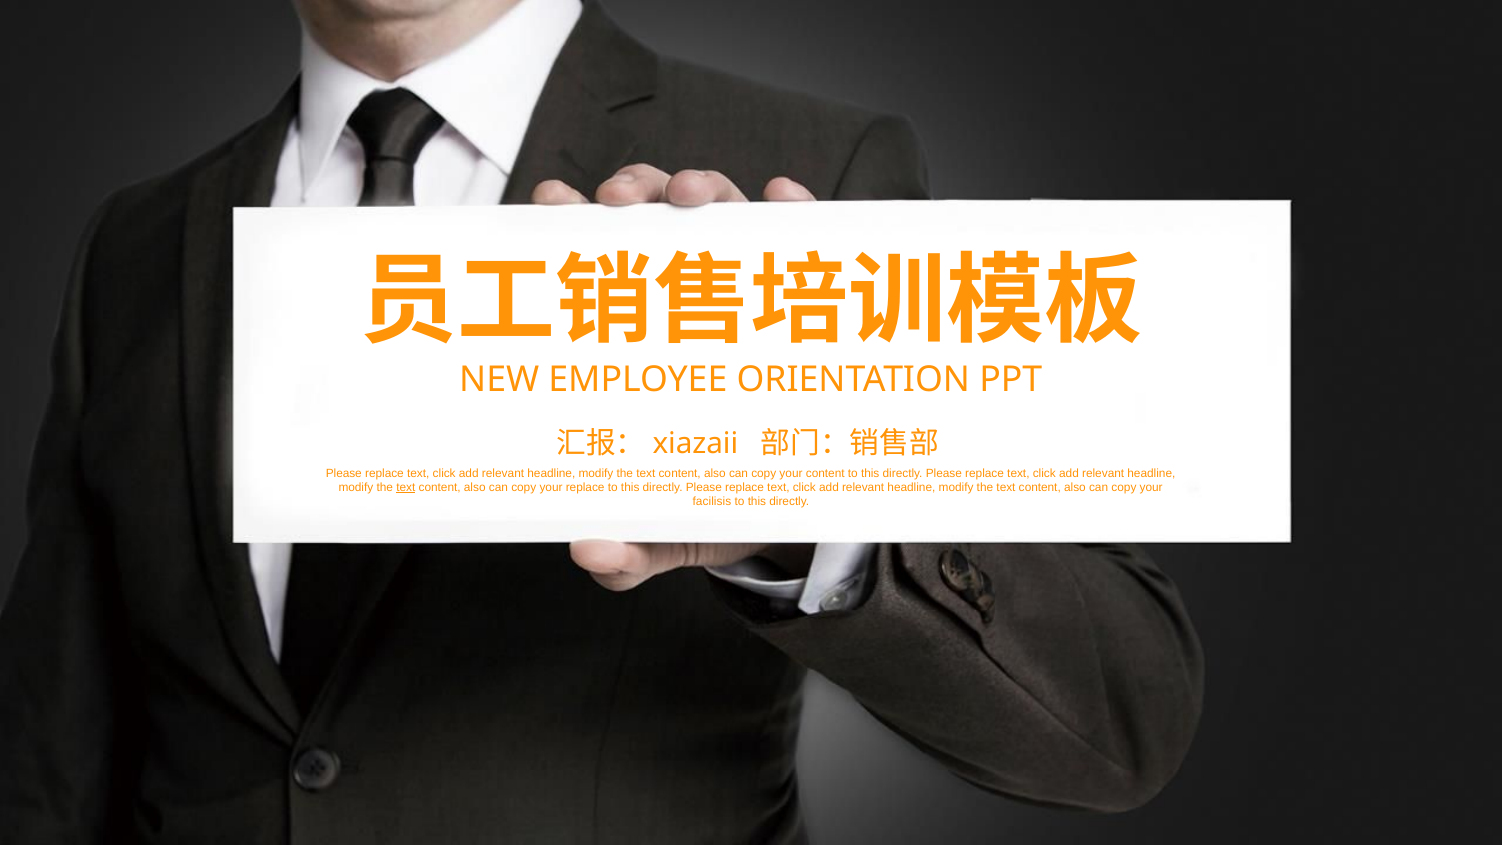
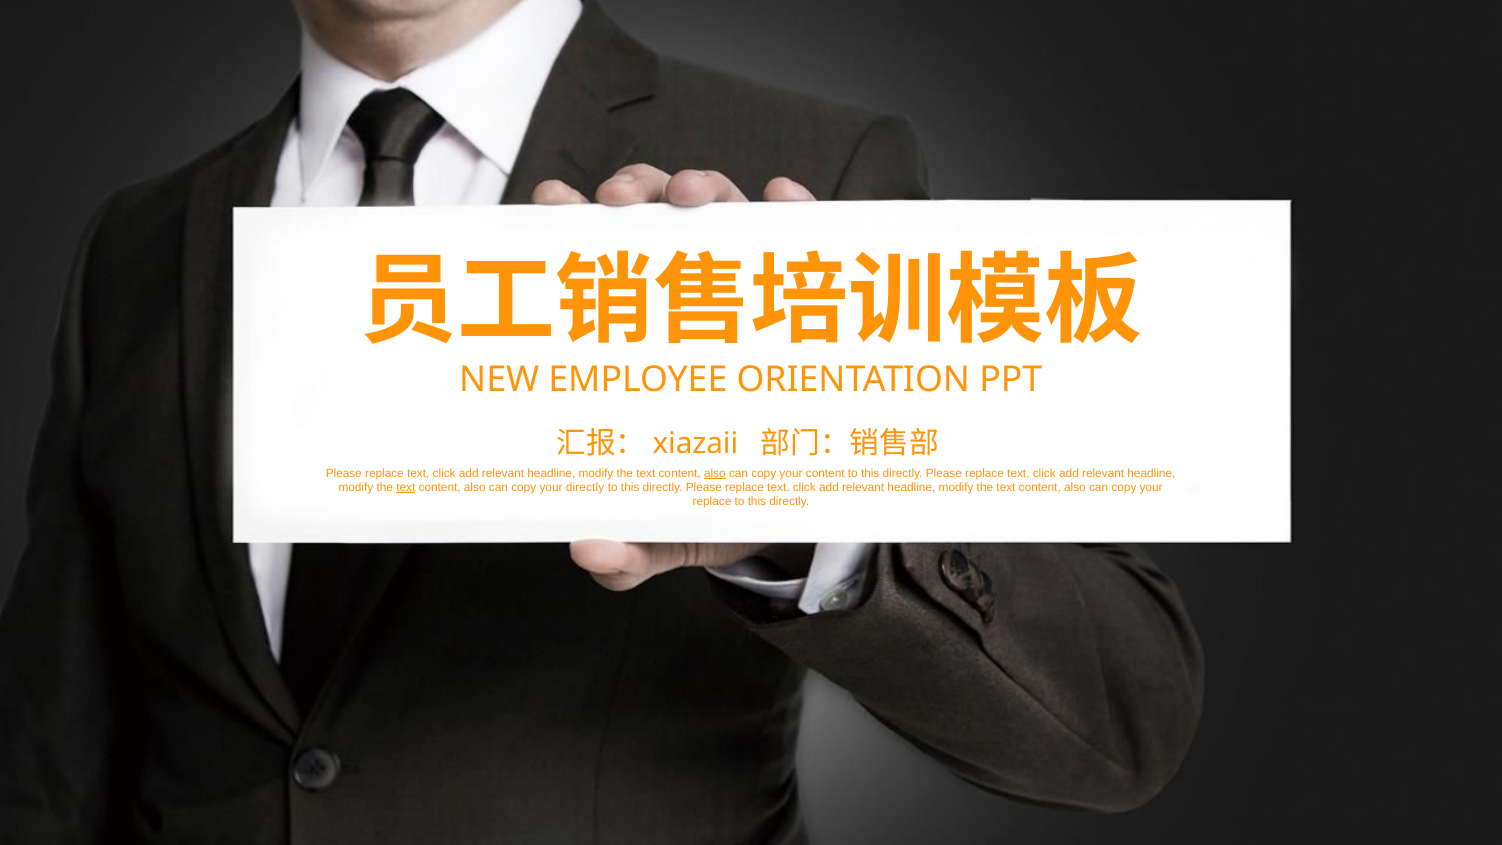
also at (715, 473) underline: none -> present
your replace: replace -> directly
facilisis at (712, 502): facilisis -> replace
